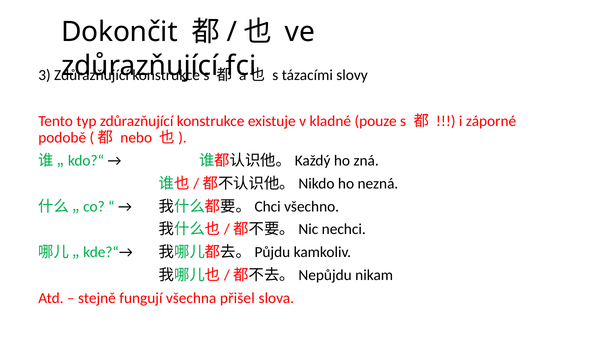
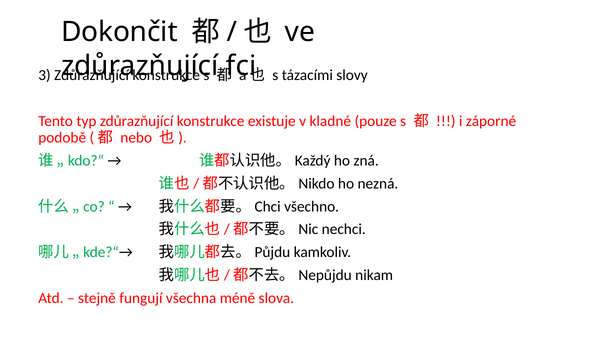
přišel: přišel -> méně
